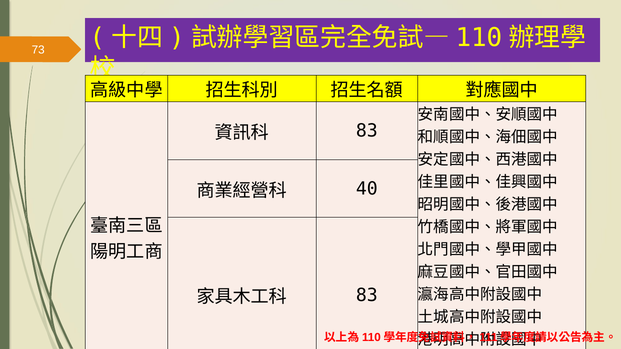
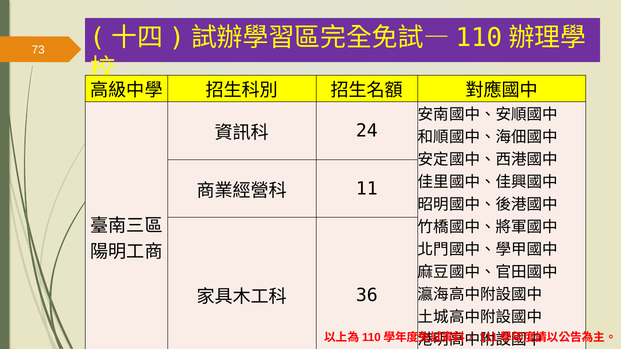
83 at (367, 131): 83 -> 24
40: 40 -> 11
83 at (367, 295): 83 -> 36
